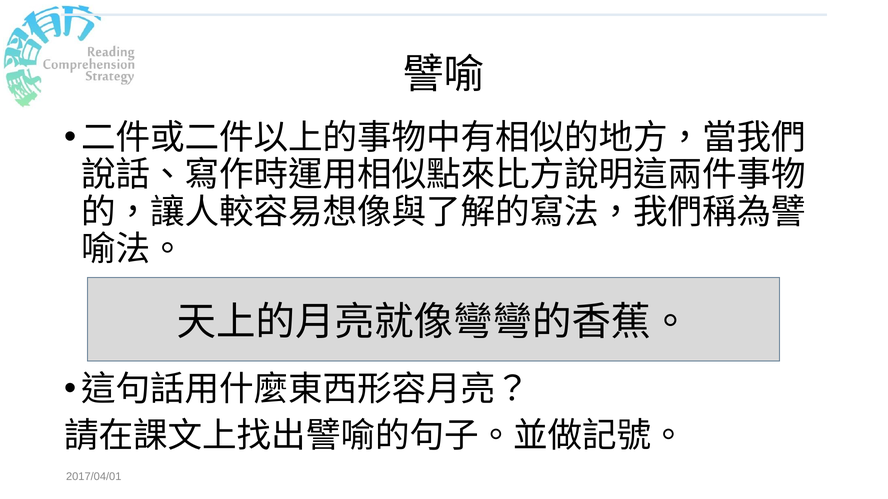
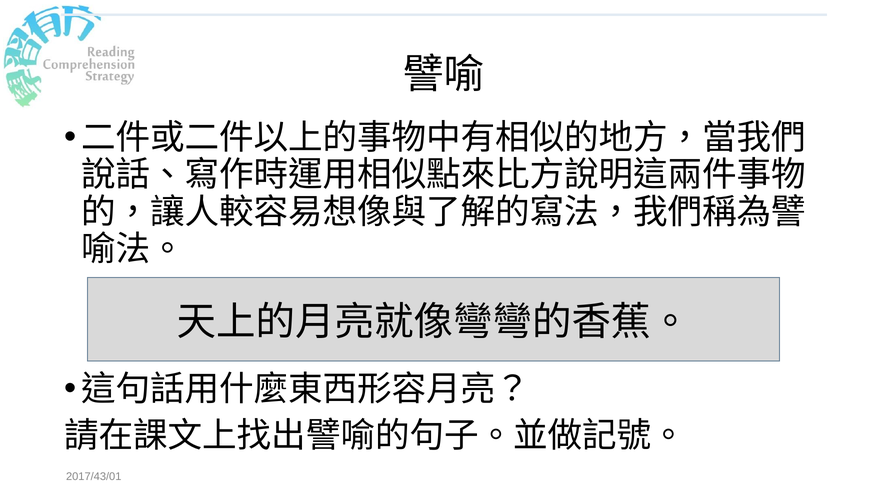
2017/04/01: 2017/04/01 -> 2017/43/01
